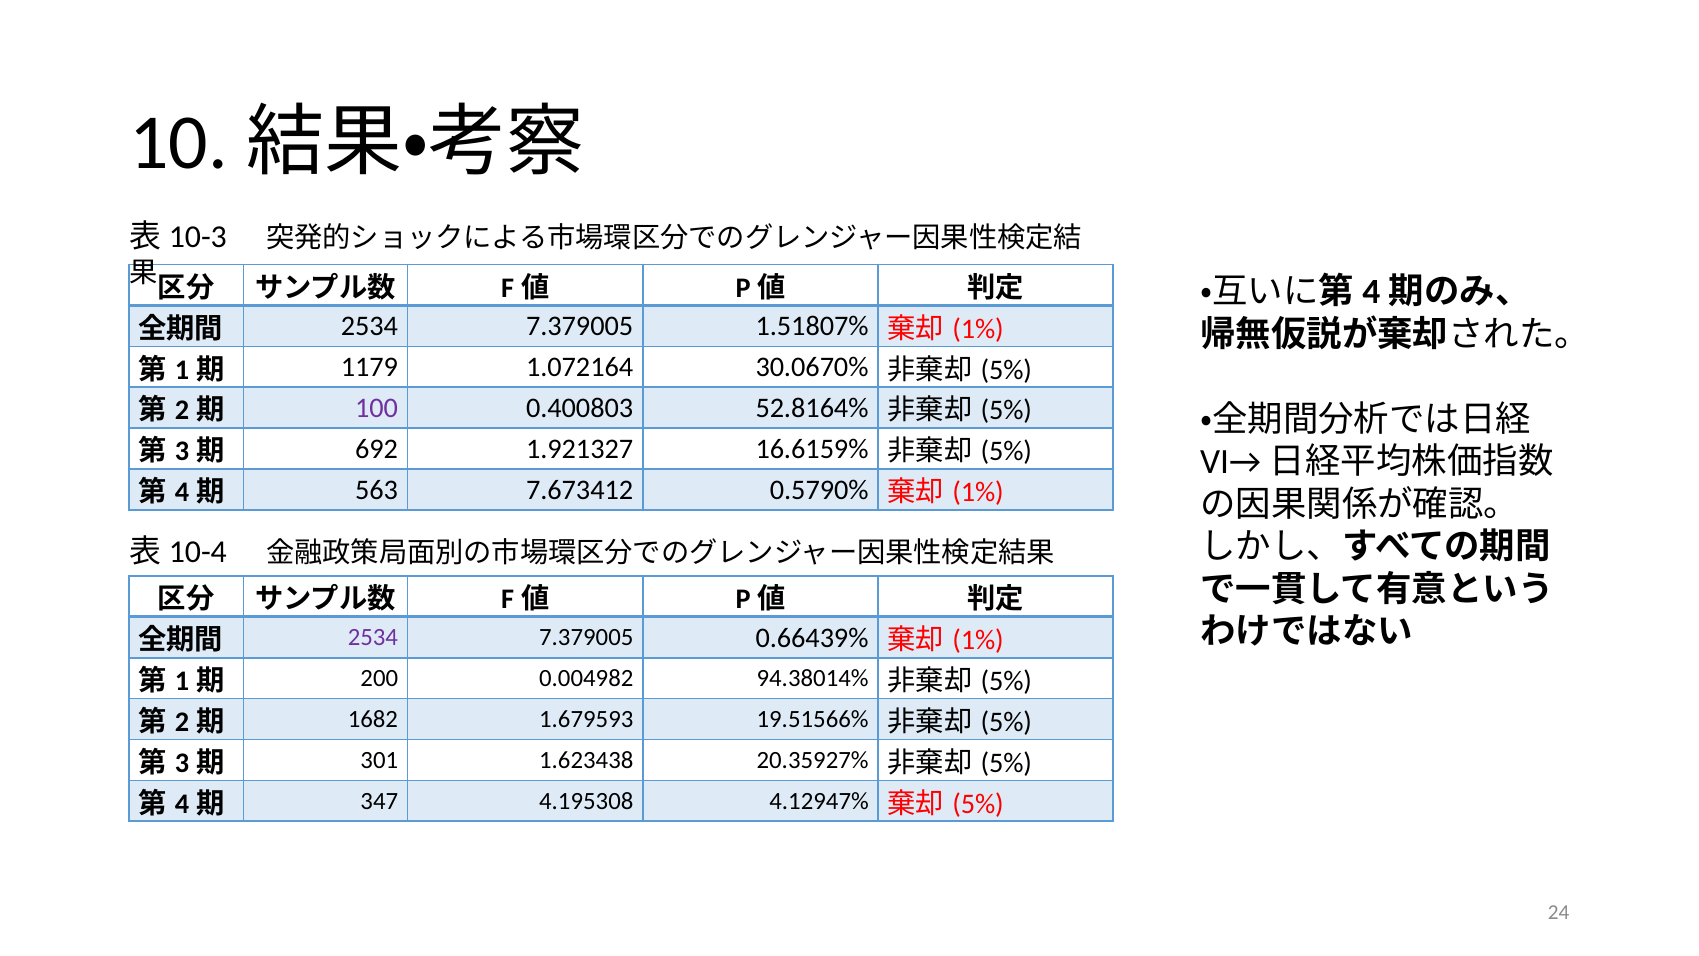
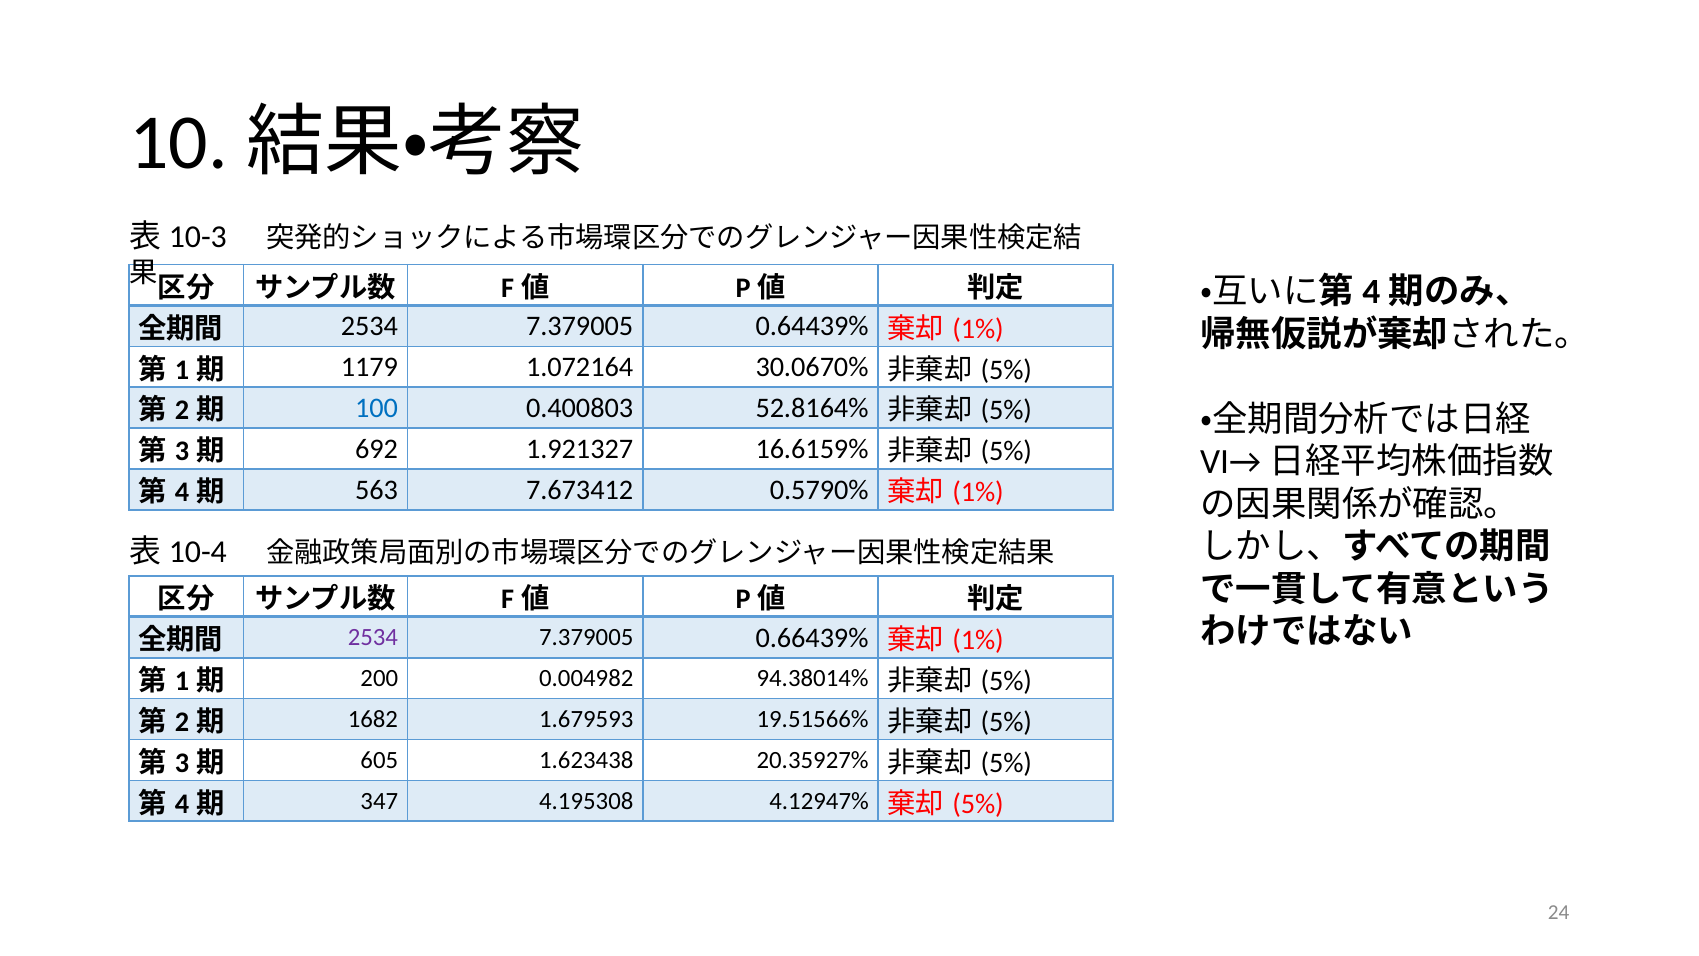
1.51807%: 1.51807% -> 0.64439%
100 colour: purple -> blue
301: 301 -> 605
